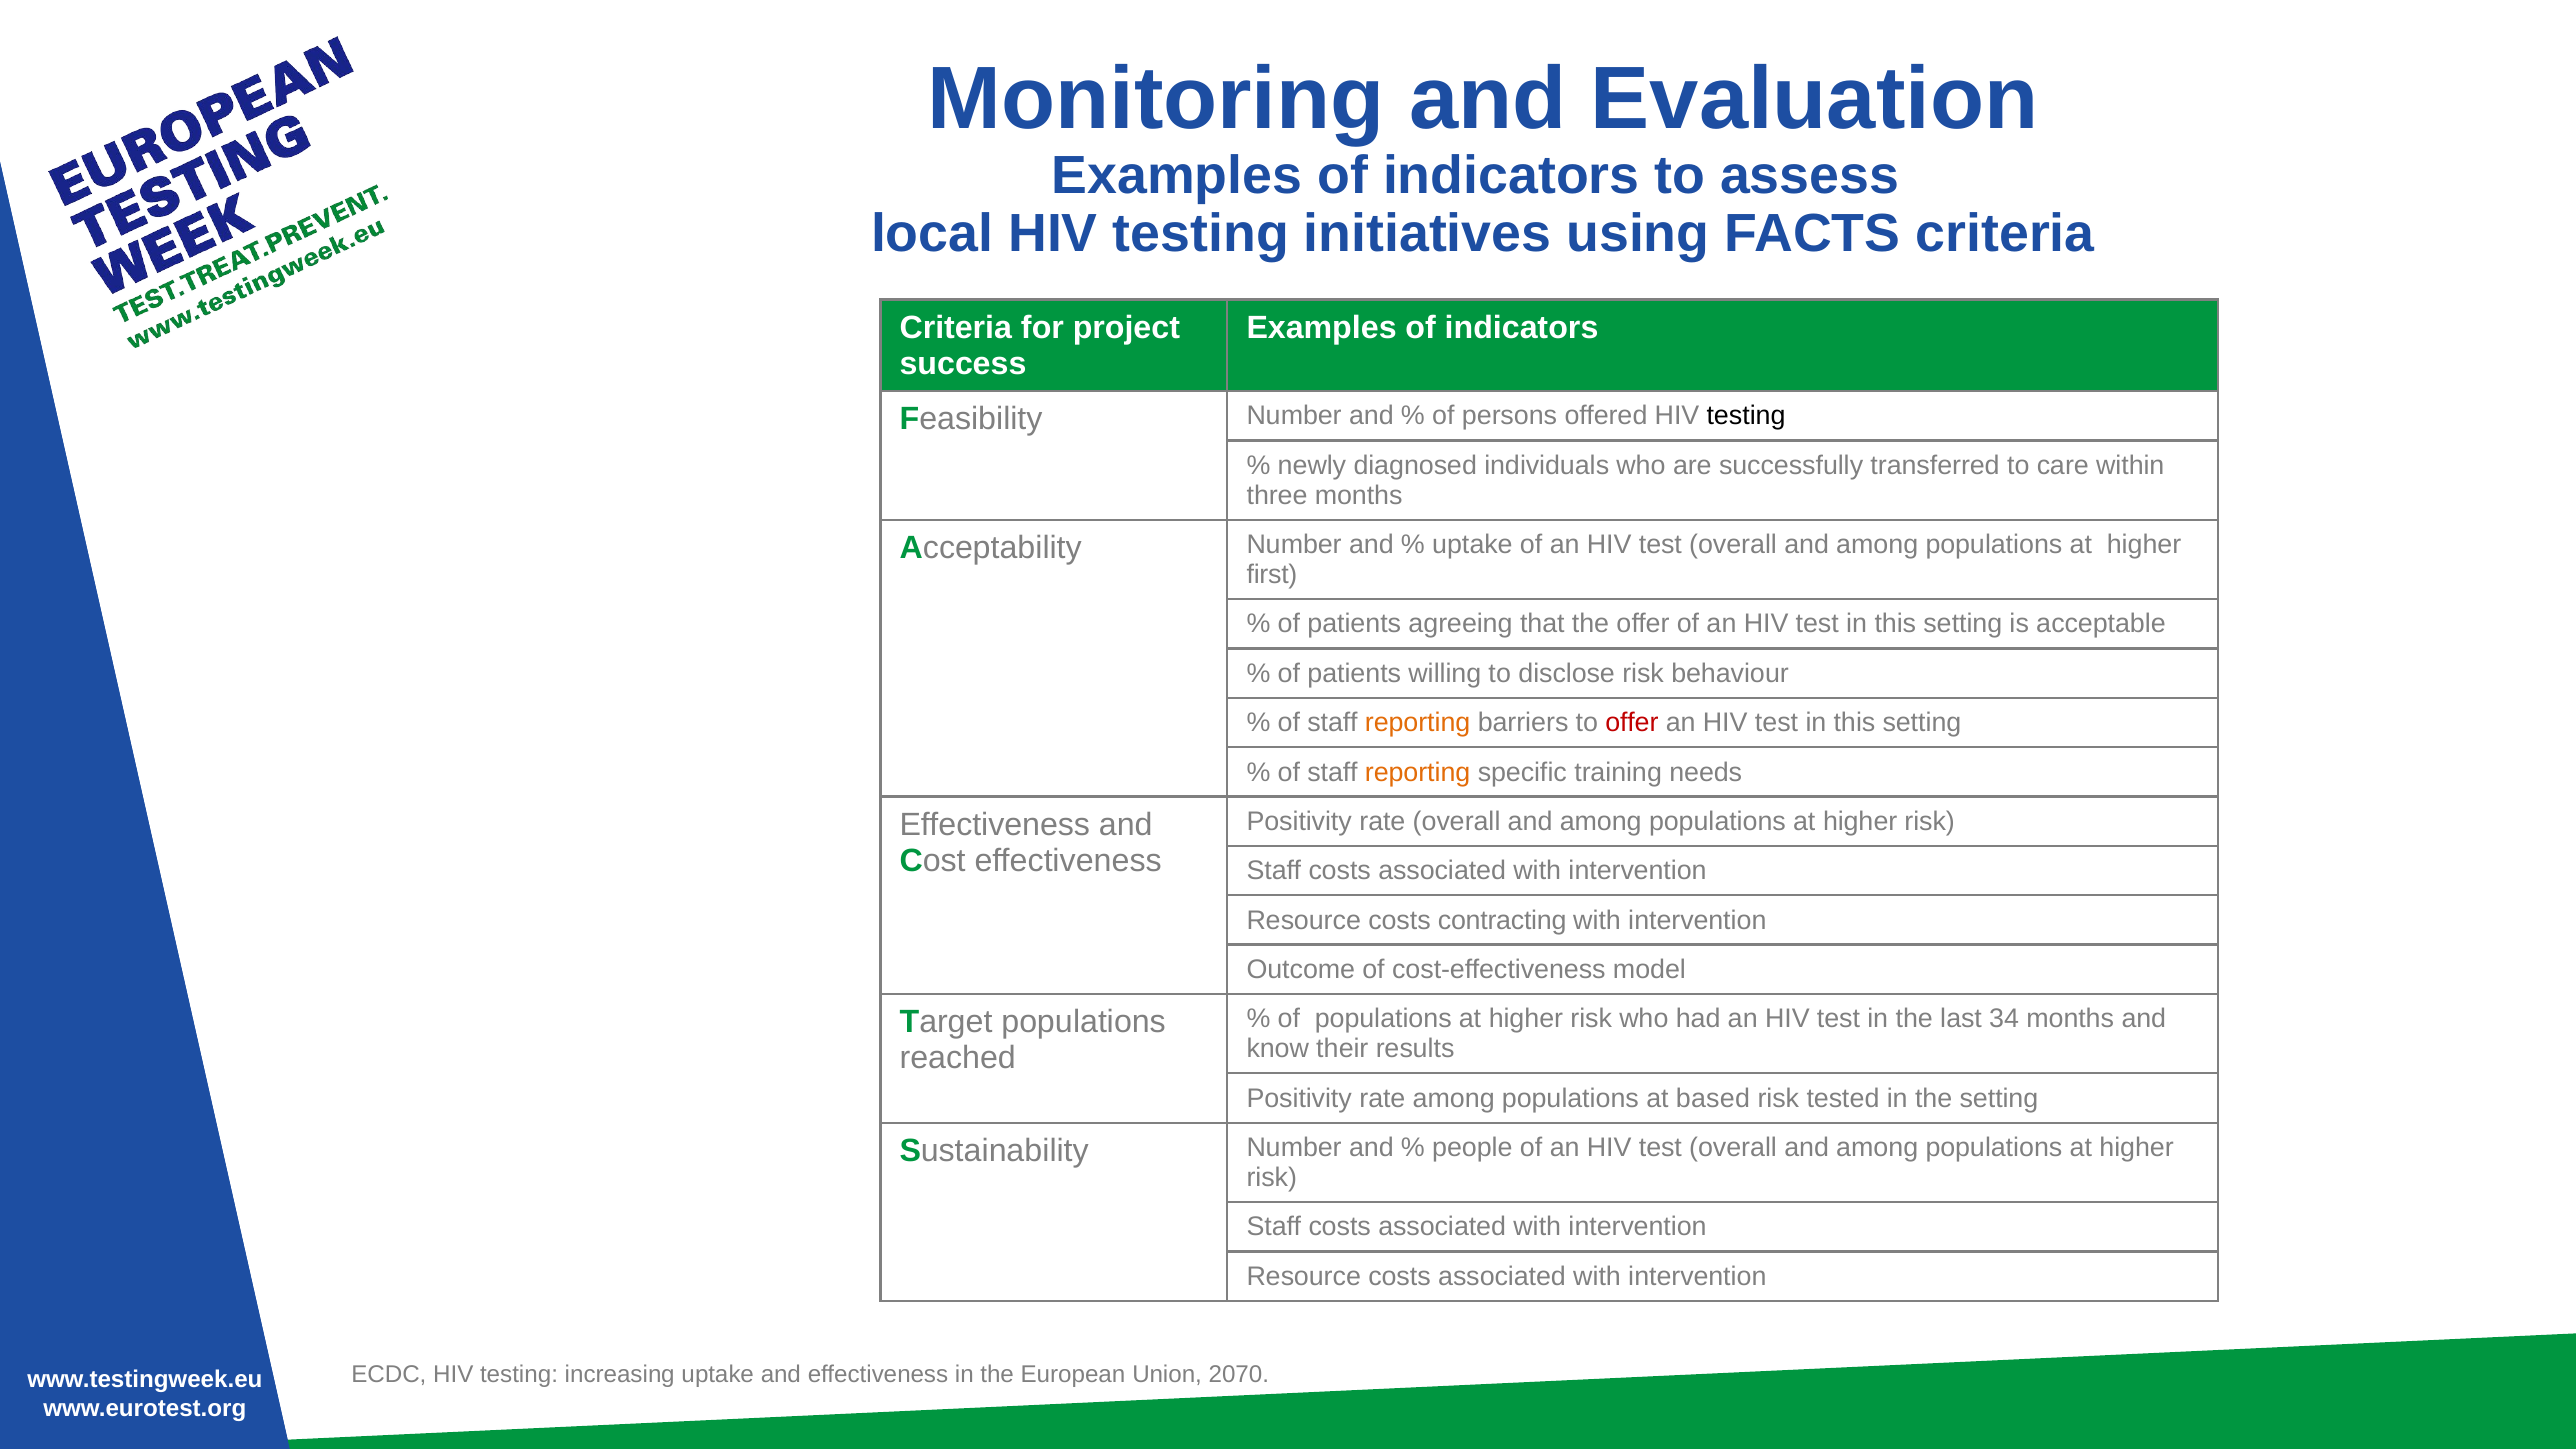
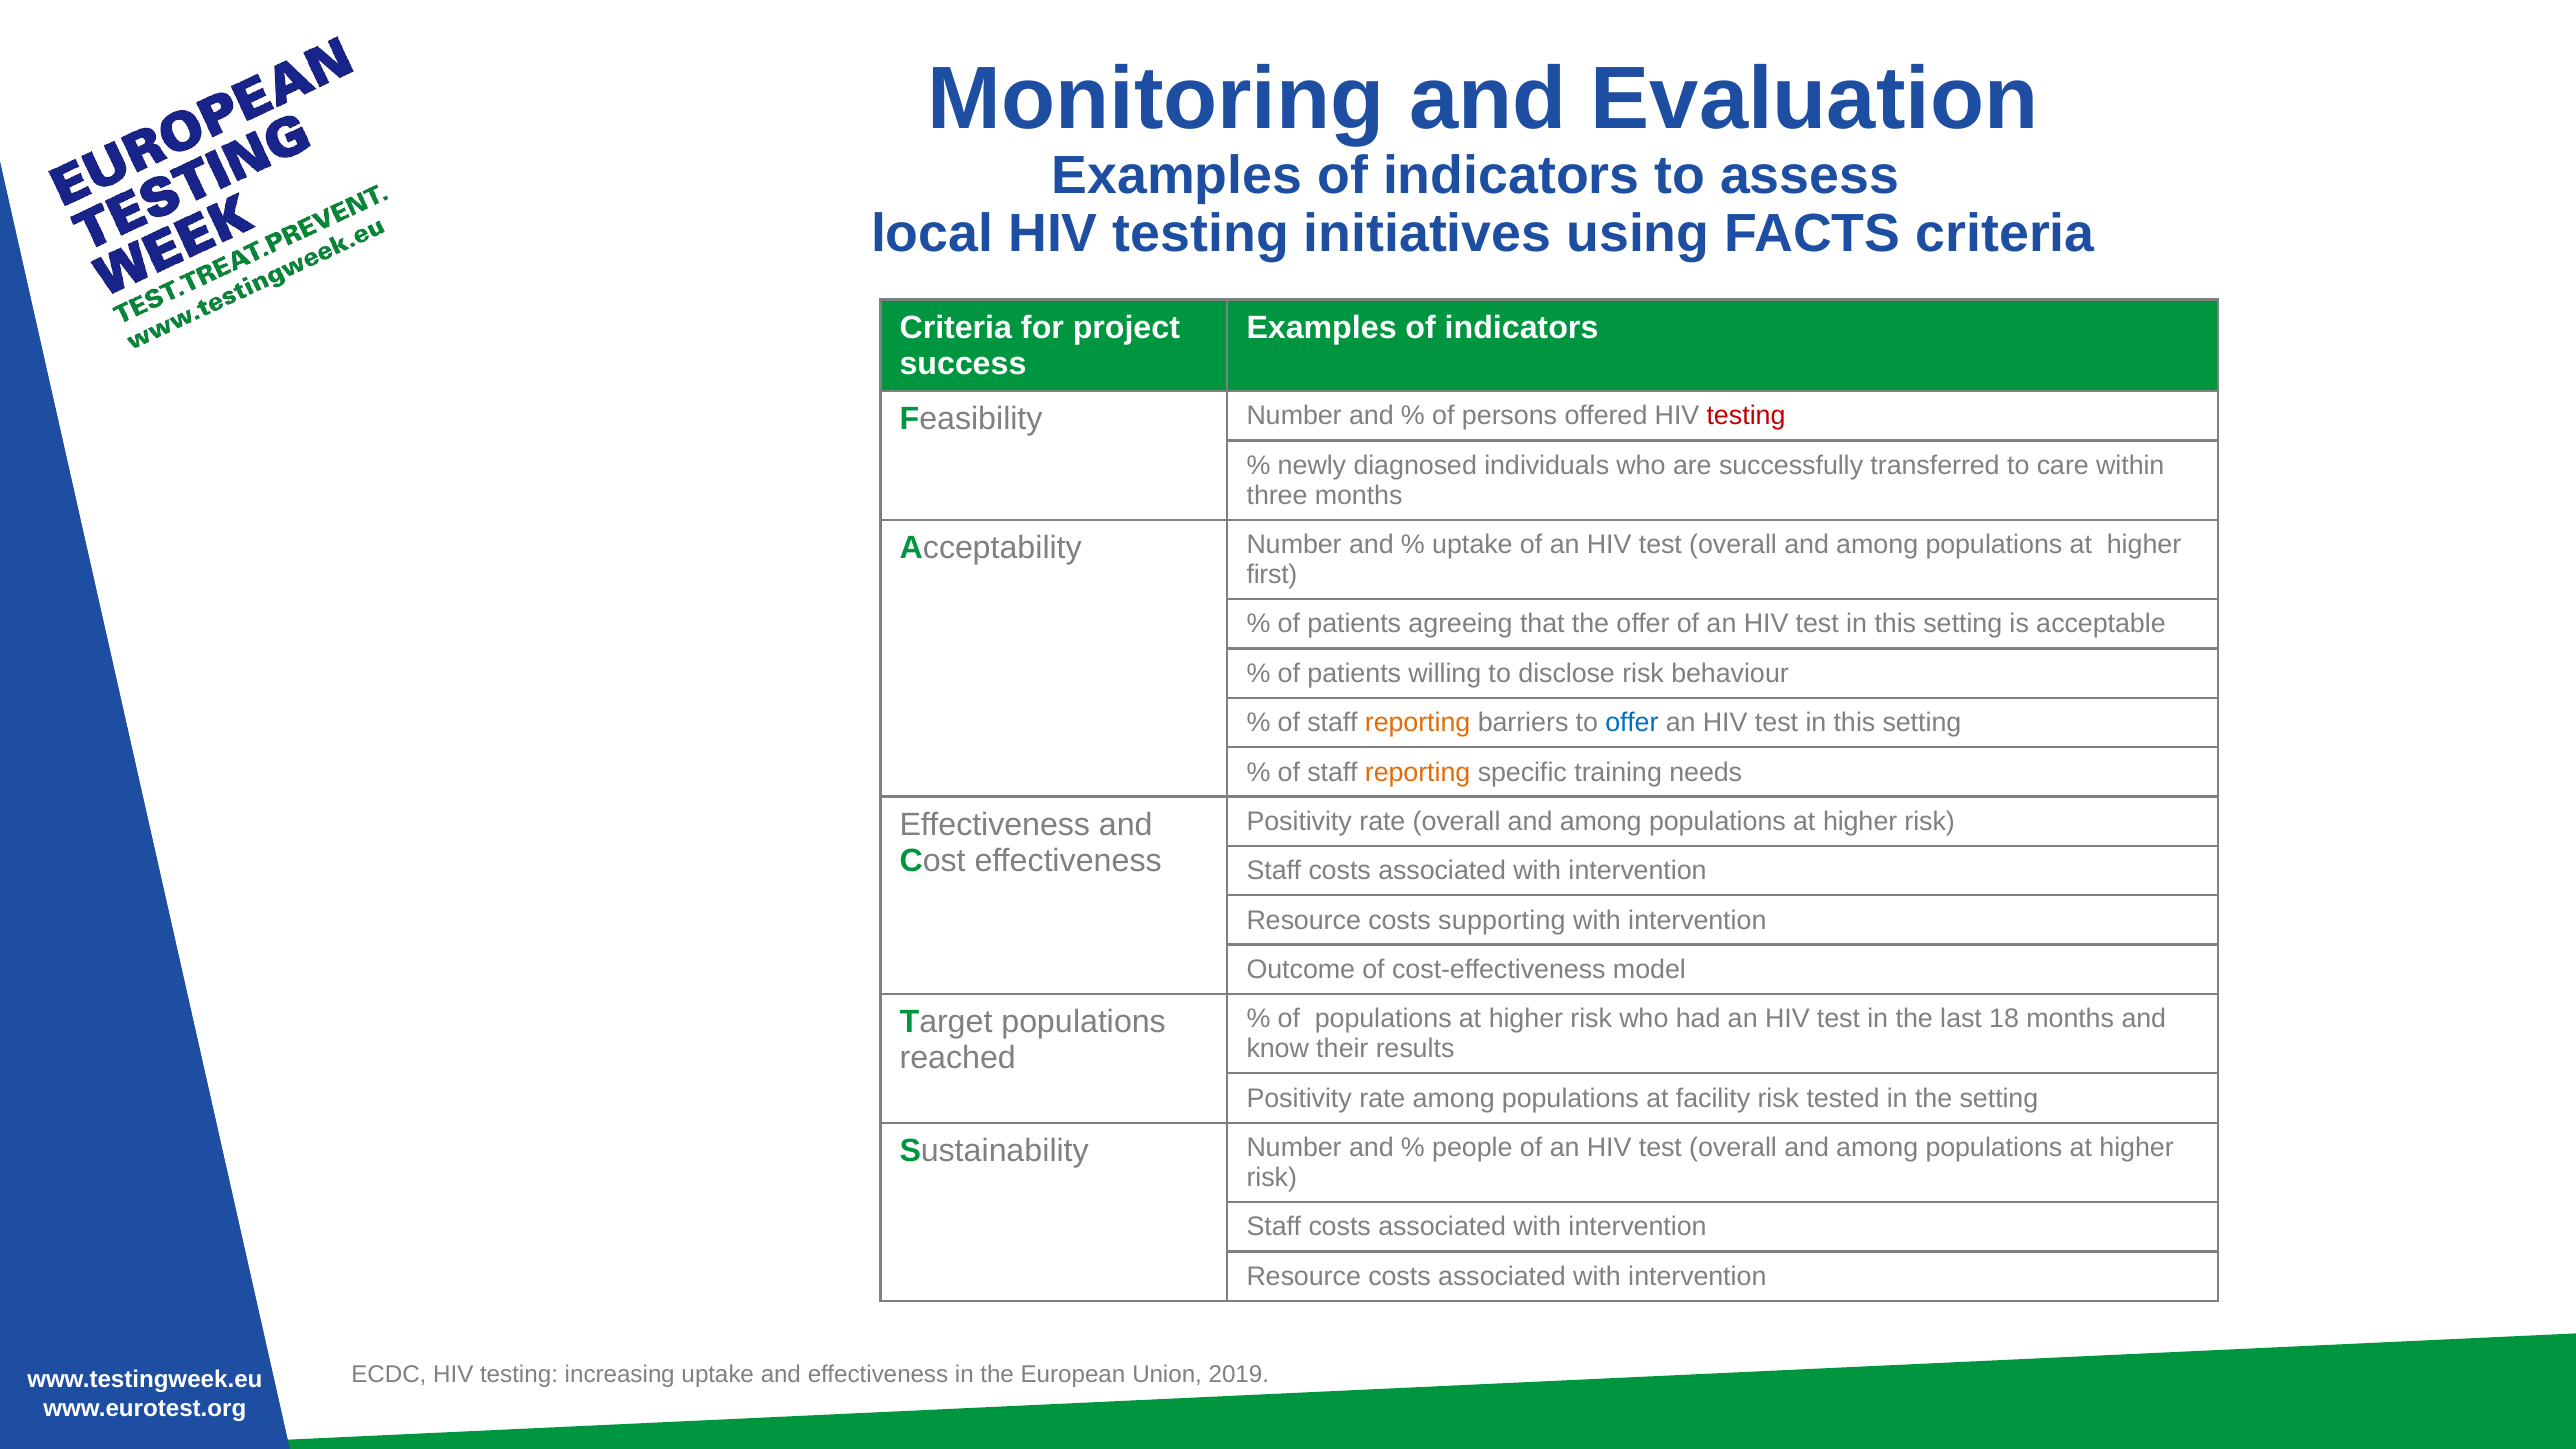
testing at (1746, 416) colour: black -> red
offer at (1632, 723) colour: red -> blue
contracting: contracting -> supporting
34: 34 -> 18
based: based -> facility
2070: 2070 -> 2019
